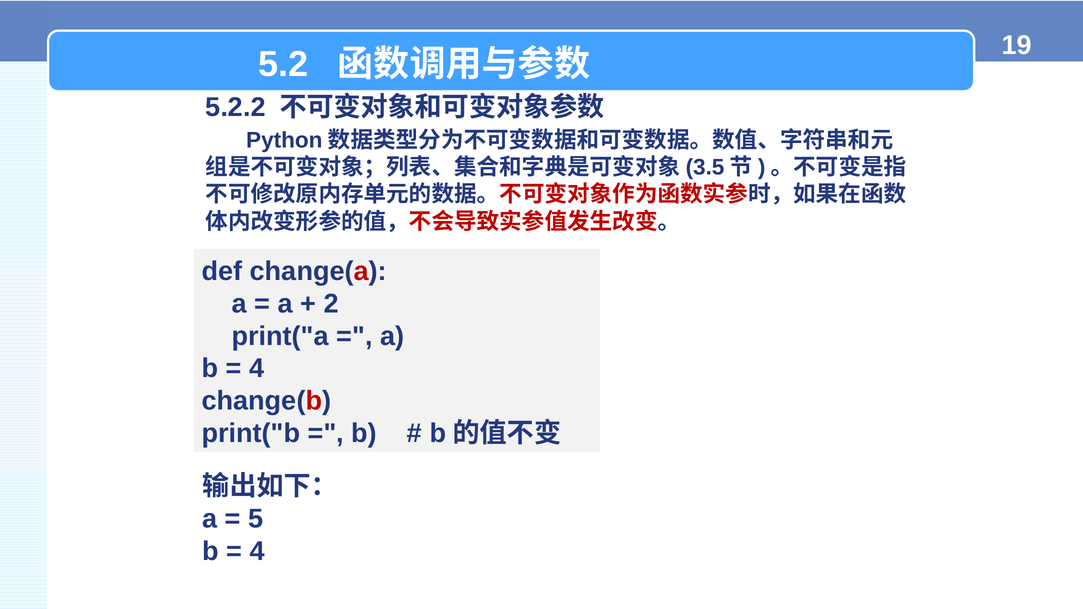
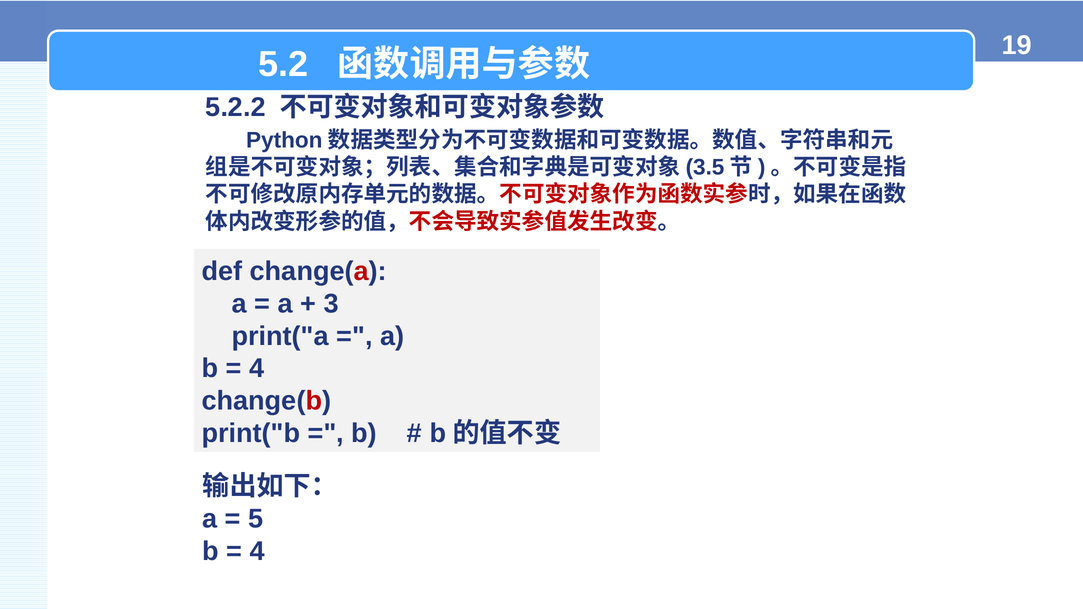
2: 2 -> 3
